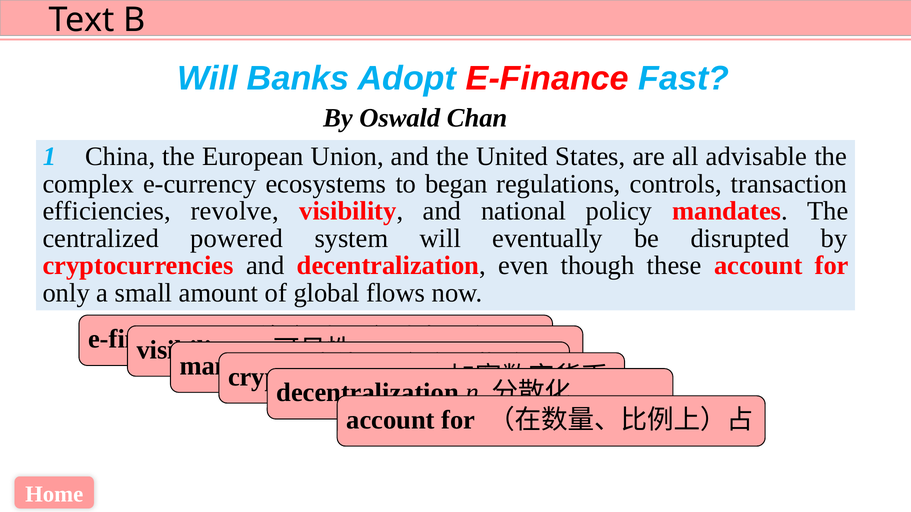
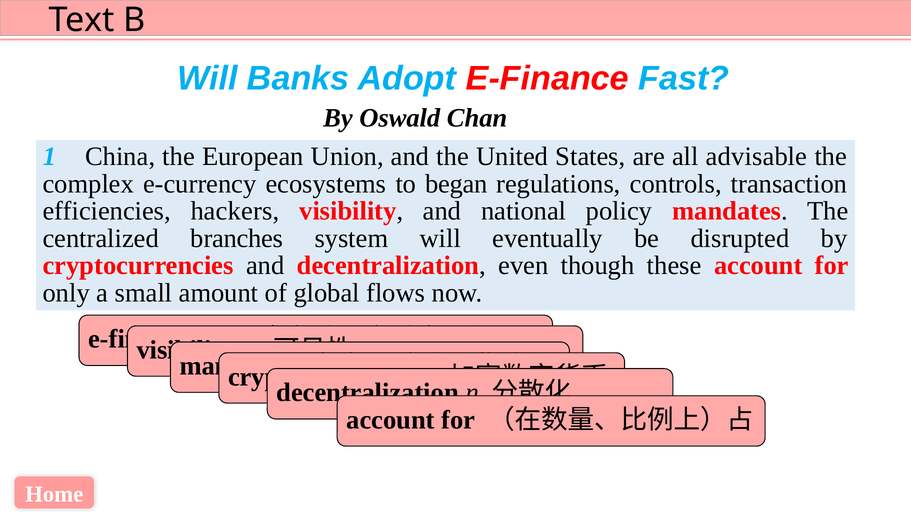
revolve: revolve -> hackers
powered: powered -> branches
